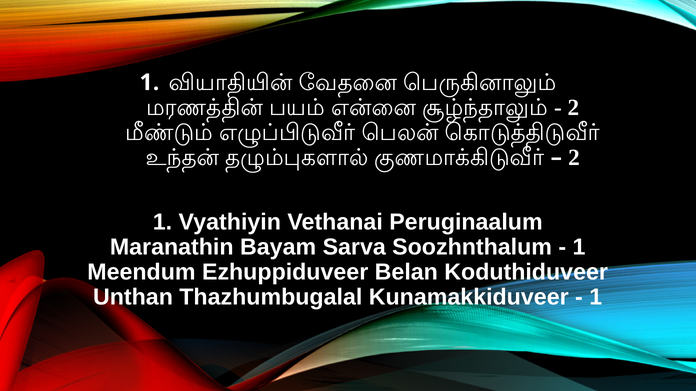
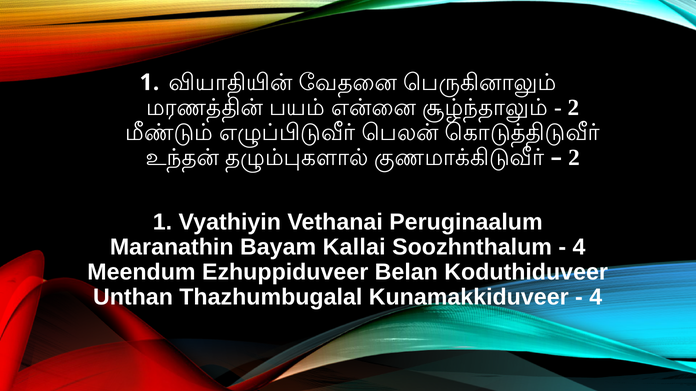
Sarva: Sarva -> Kallai
1 at (579, 247): 1 -> 4
1 at (596, 298): 1 -> 4
